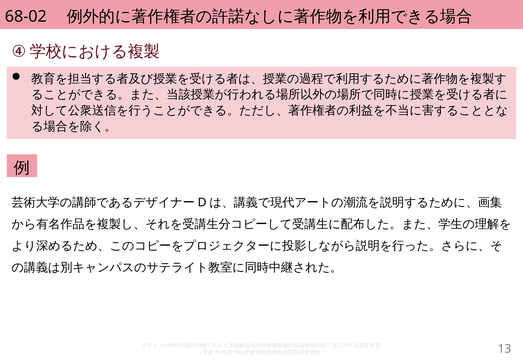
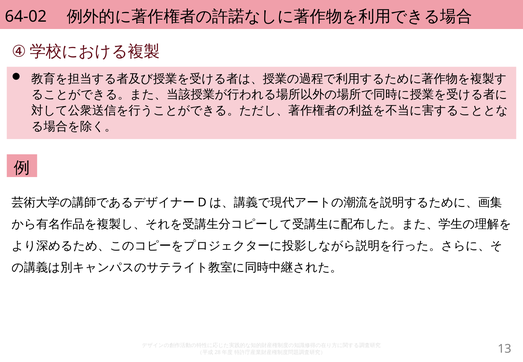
68-02: 68-02 -> 64-02
